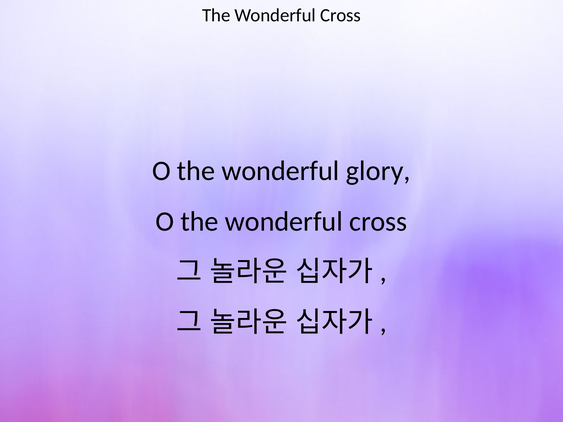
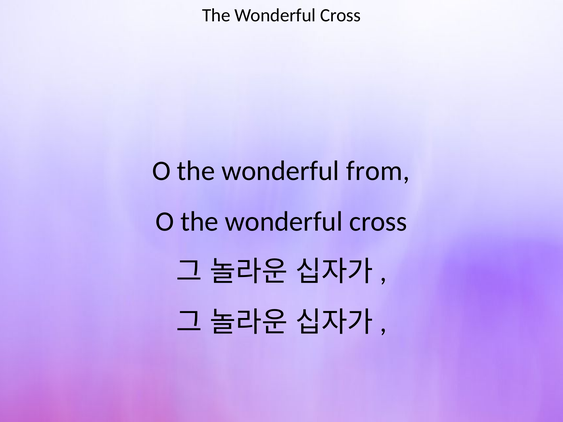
glory: glory -> from
